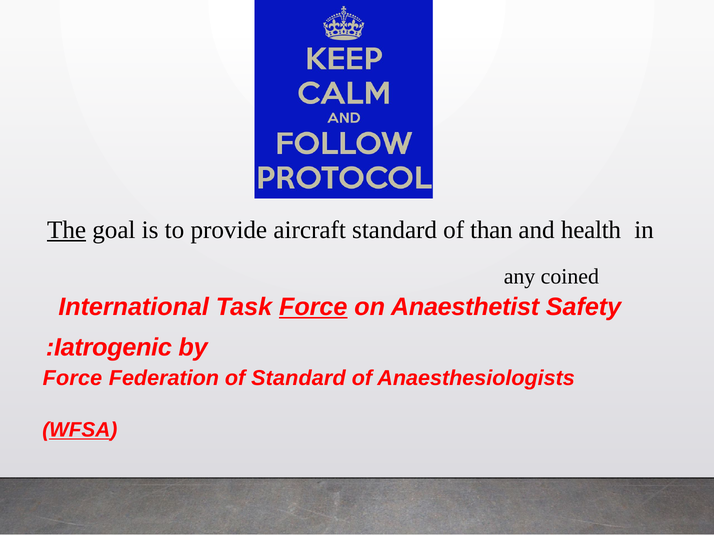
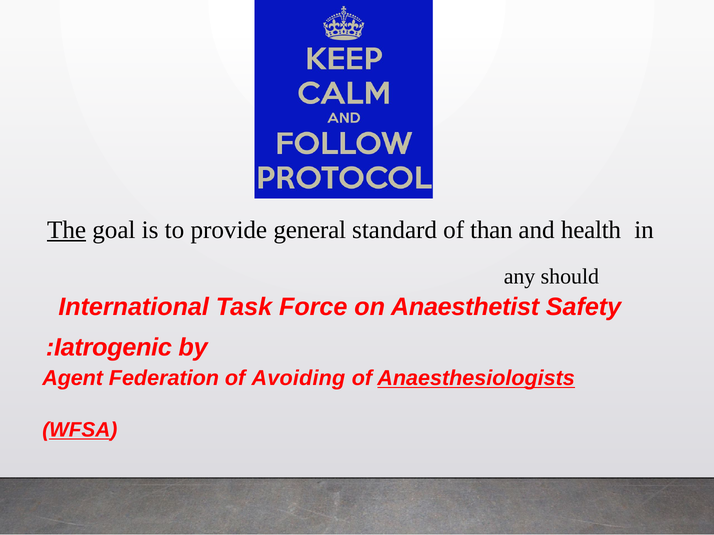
aircraft: aircraft -> general
coined: coined -> should
Force at (313, 307) underline: present -> none
Force at (72, 378): Force -> Agent
of Standard: Standard -> Avoiding
Anaesthesiologists underline: none -> present
